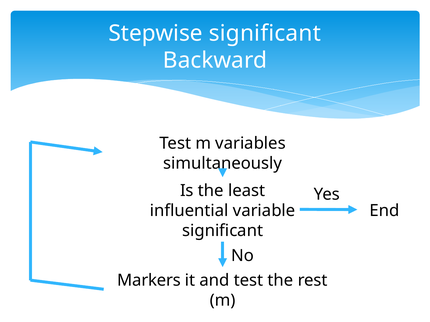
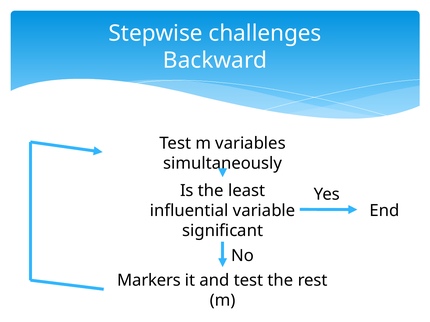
Stepwise significant: significant -> challenges
